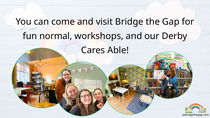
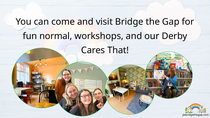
Able: Able -> That
